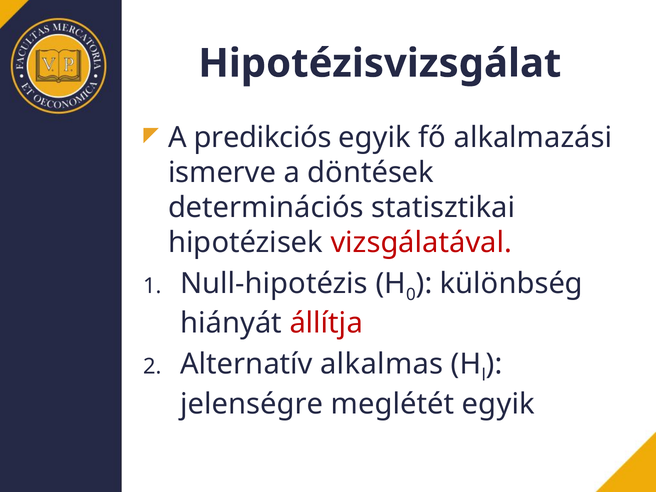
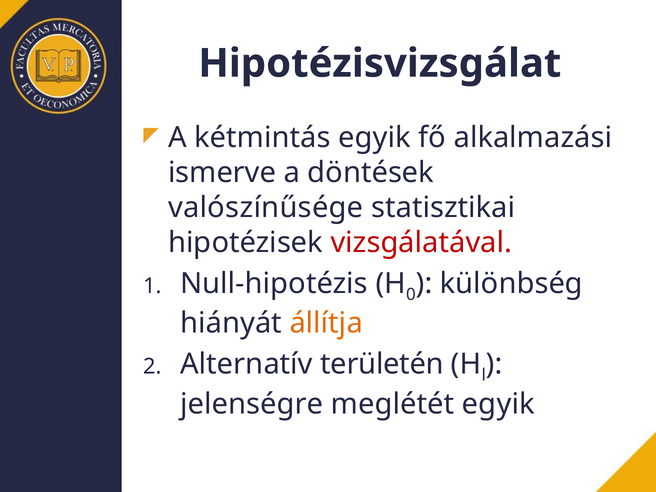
predikciós: predikciós -> kétmintás
determinációs: determinációs -> valószínűsége
állítja colour: red -> orange
alkalmas: alkalmas -> területén
